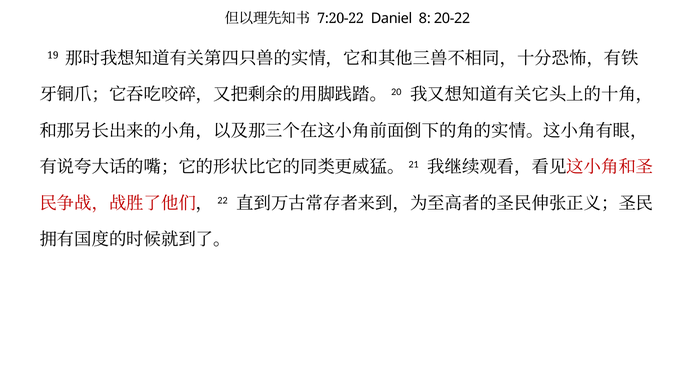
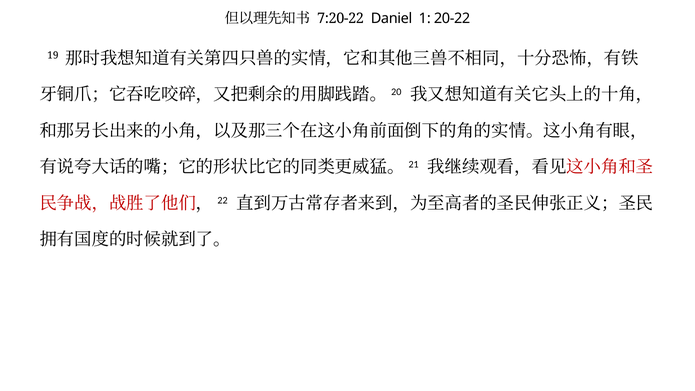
8: 8 -> 1
